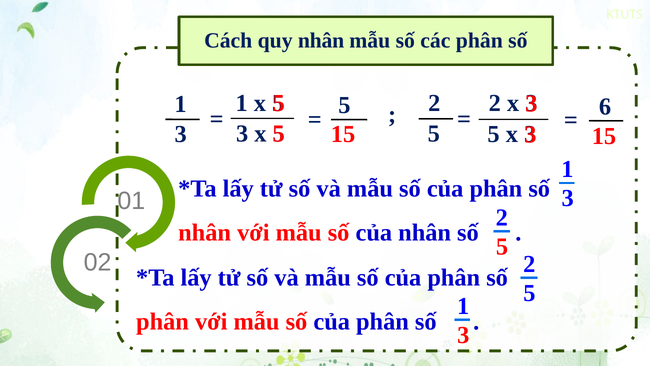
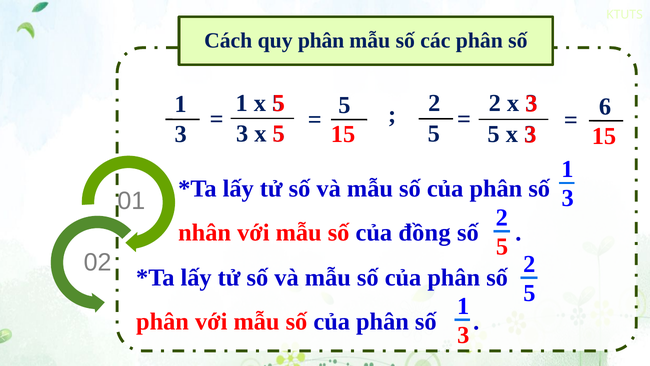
quy nhân: nhân -> phân
của nhân: nhân -> đồng
